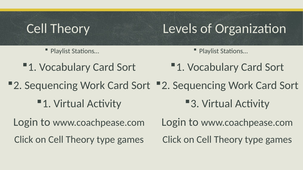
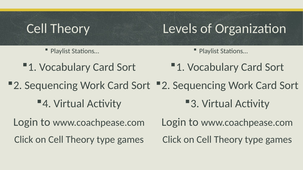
1 at (47, 104): 1 -> 4
